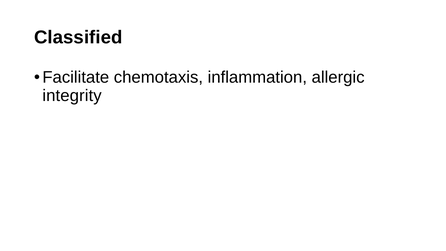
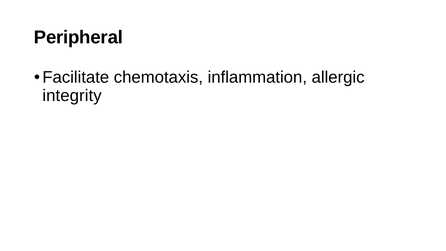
Classified: Classified -> Peripheral
